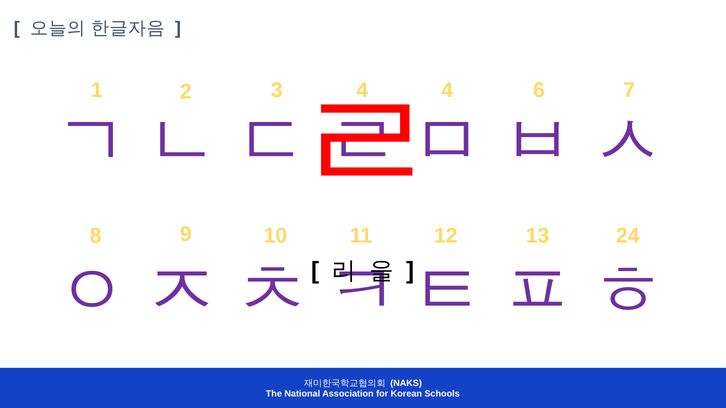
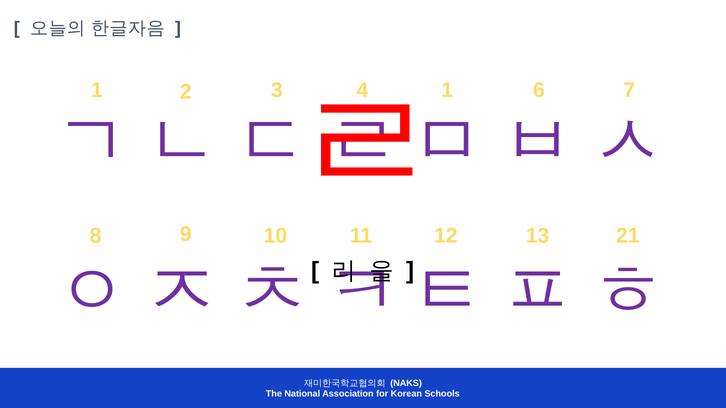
4 at (447, 90): 4 -> 1
24: 24 -> 21
